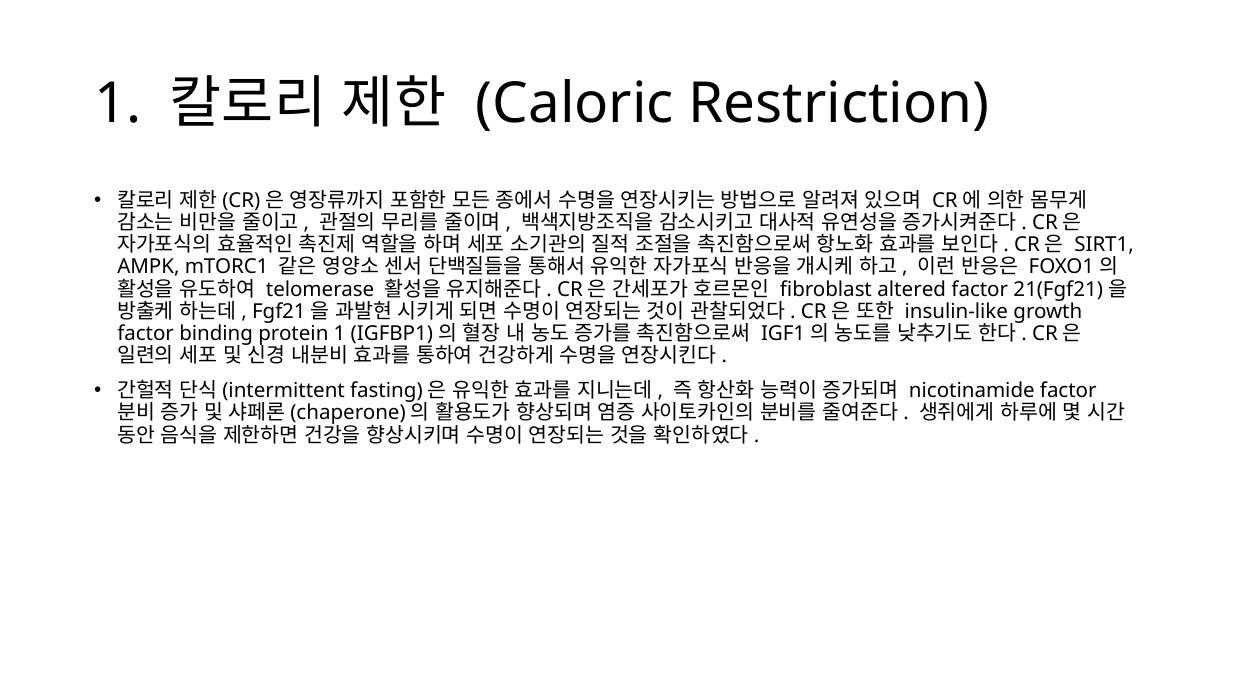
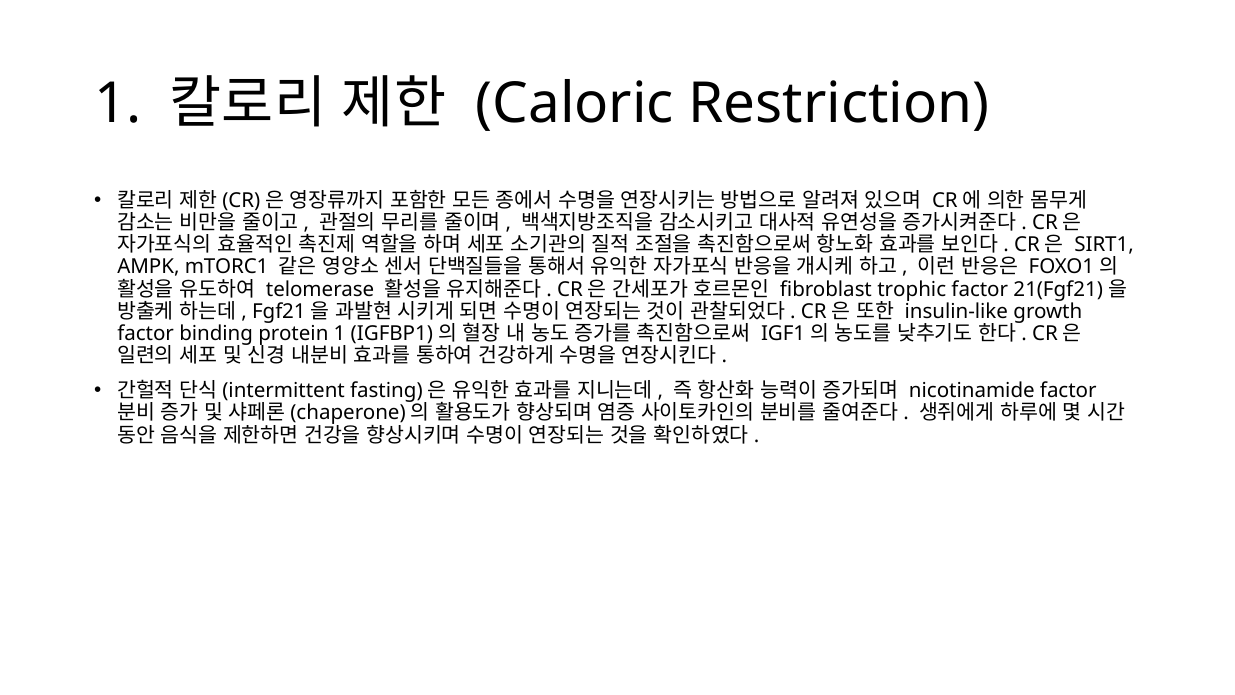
altered: altered -> trophic
